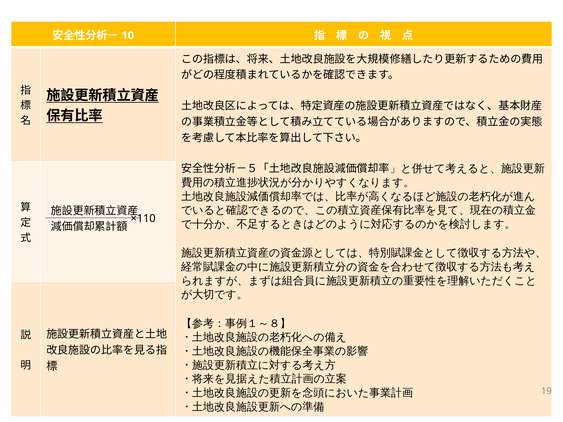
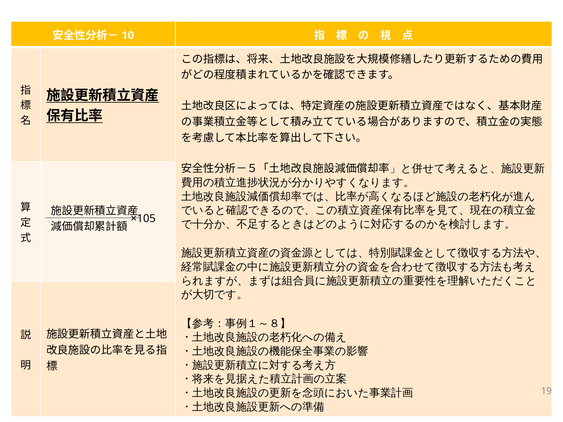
×110: ×110 -> ×105
